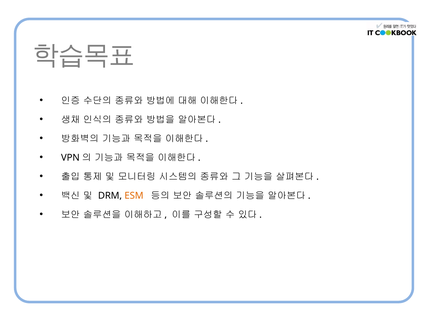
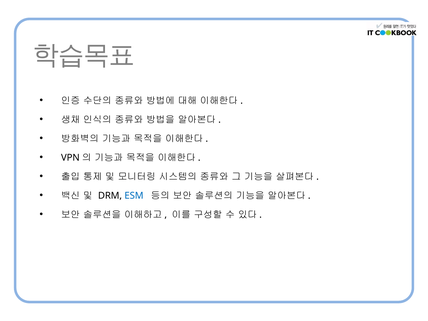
ESM colour: orange -> blue
